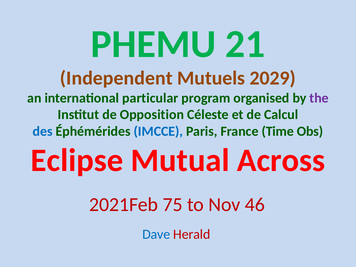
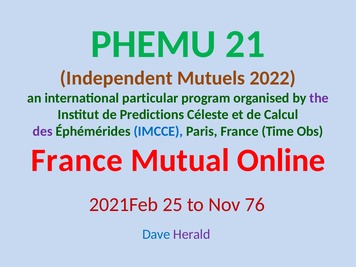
2029: 2029 -> 2022
Opposition: Opposition -> Predictions
des colour: blue -> purple
Eclipse at (77, 160): Eclipse -> France
Across: Across -> Online
75: 75 -> 25
46: 46 -> 76
Herald colour: red -> purple
